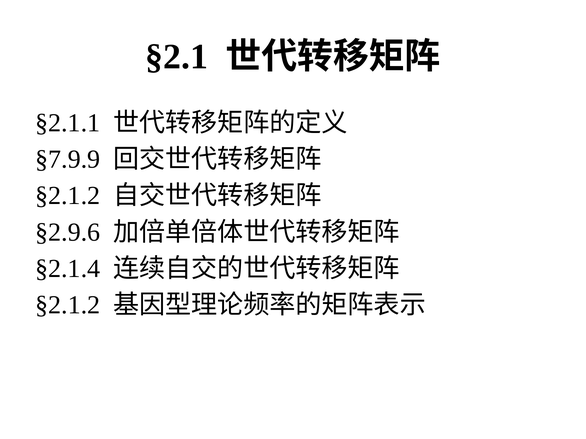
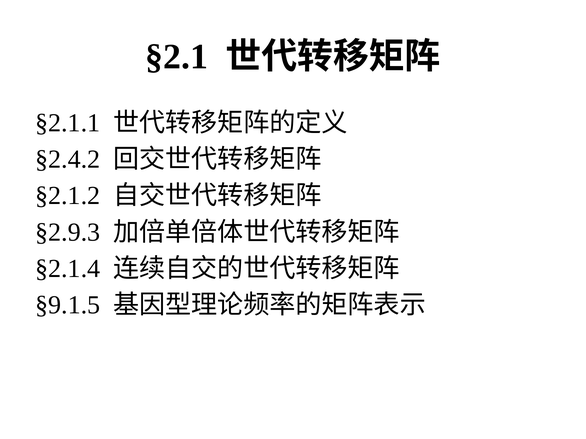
§7.9.9: §7.9.9 -> §2.4.2
§2.9.6: §2.9.6 -> §2.9.3
§2.1.2 at (68, 305): §2.1.2 -> §9.1.5
